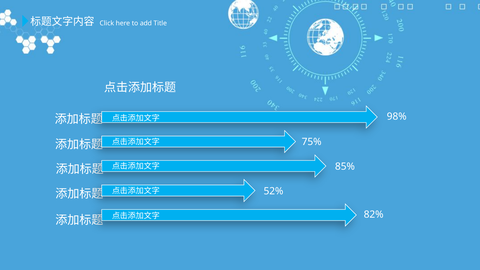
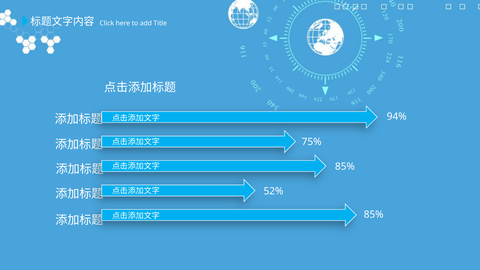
98%: 98% -> 94%
82% at (374, 215): 82% -> 85%
